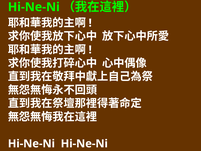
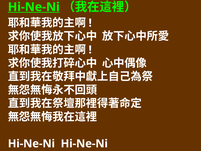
Hi-Ne-Ni at (34, 7) underline: none -> present
